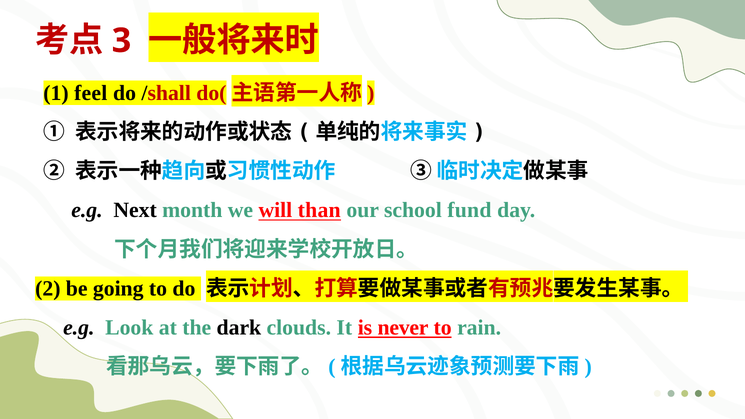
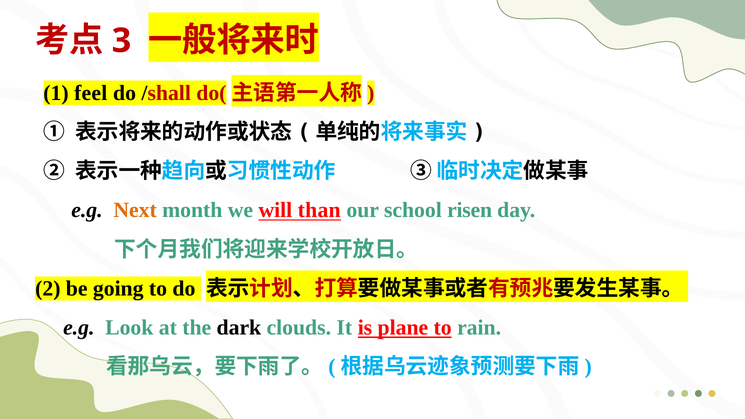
Next colour: black -> orange
fund: fund -> risen
never: never -> plane
